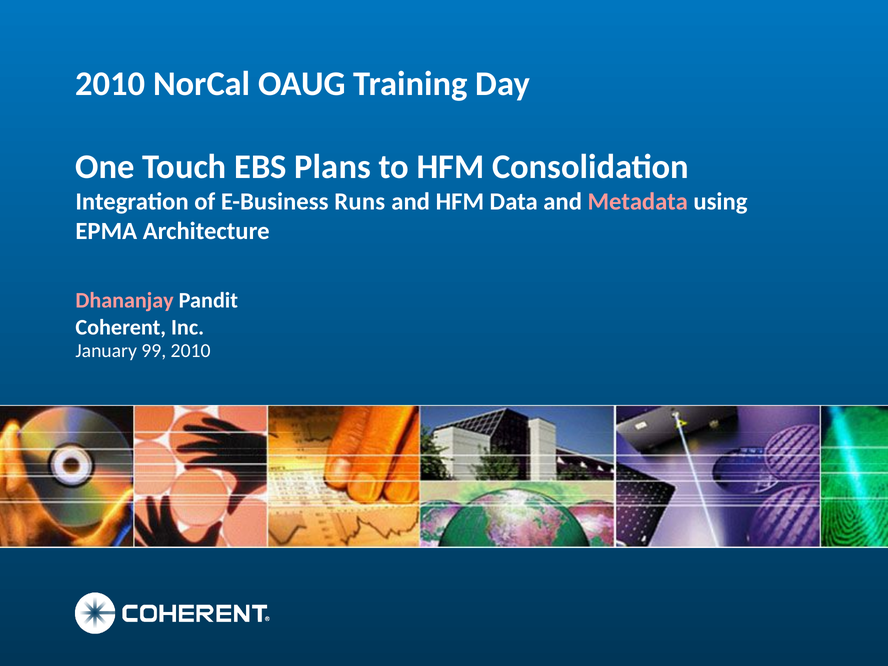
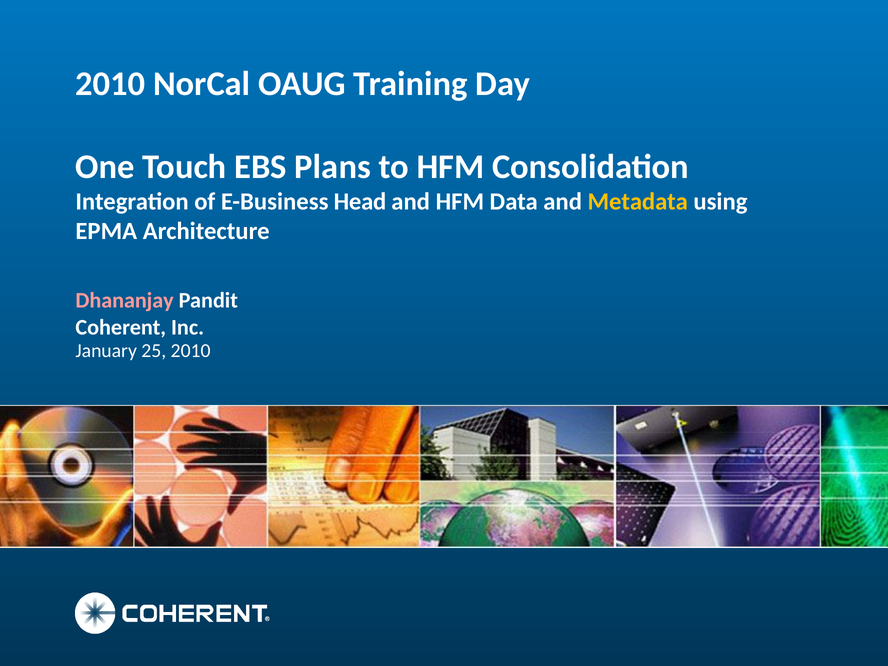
Runs: Runs -> Head
Metadata colour: pink -> yellow
99: 99 -> 25
